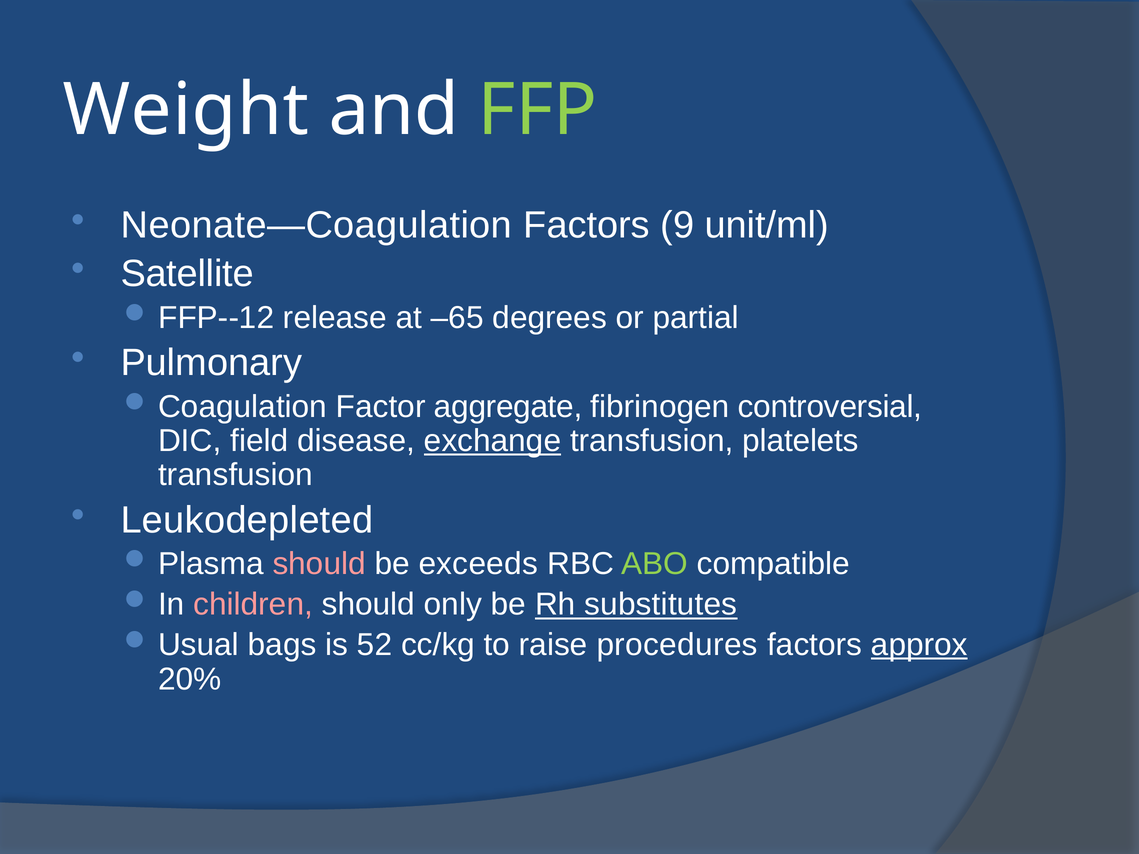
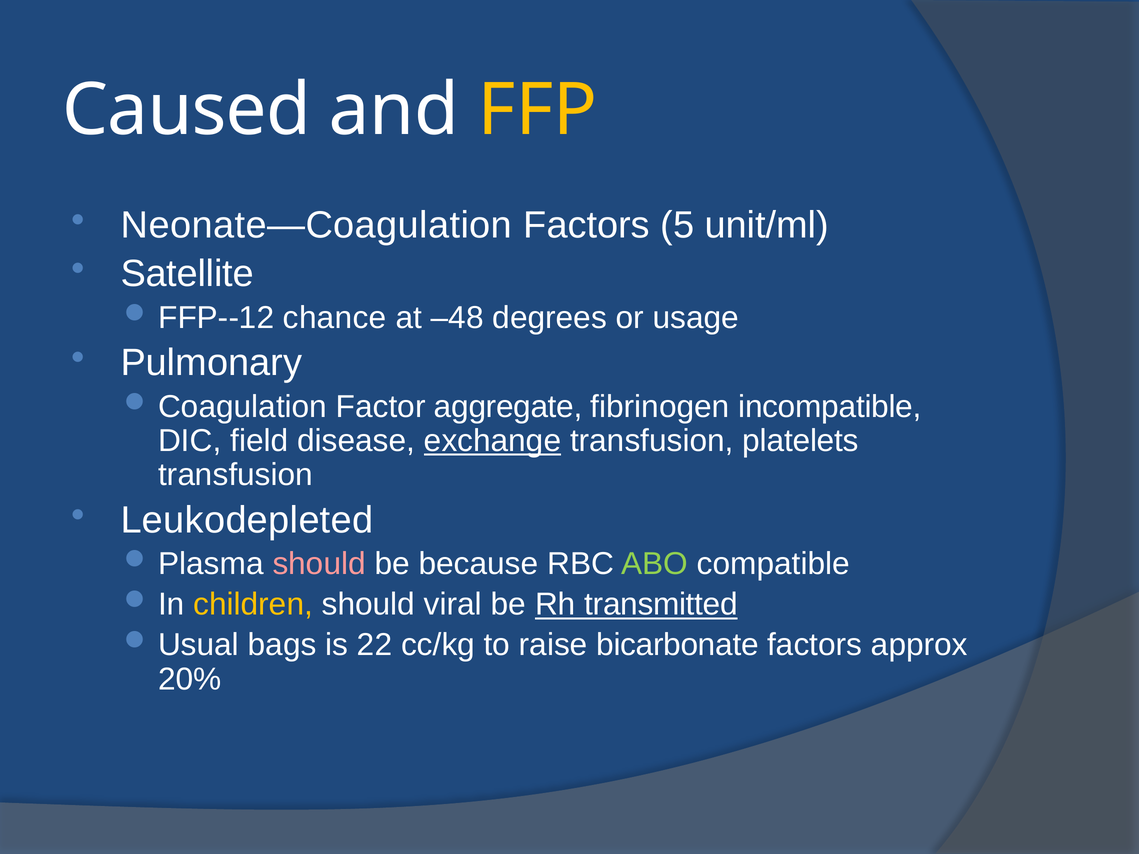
Weight: Weight -> Caused
FFP colour: light green -> yellow
9: 9 -> 5
release: release -> chance
–65: –65 -> –48
partial: partial -> usage
controversial: controversial -> incompatible
exceeds: exceeds -> because
children colour: pink -> yellow
only: only -> viral
substitutes: substitutes -> transmitted
52: 52 -> 22
procedures: procedures -> bicarbonate
approx underline: present -> none
